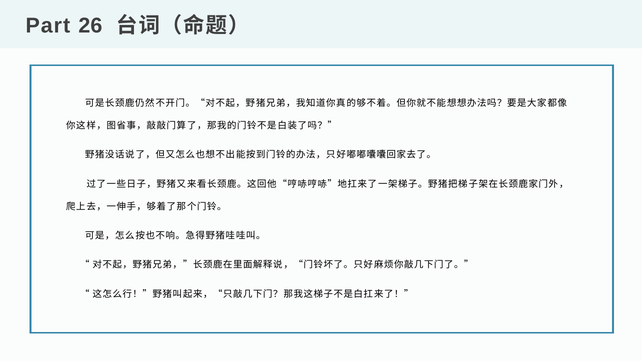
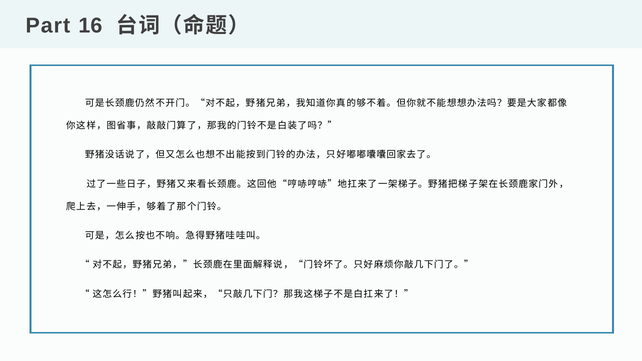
26: 26 -> 16
